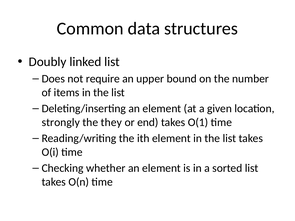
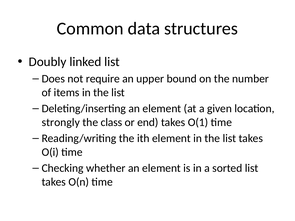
they: they -> class
